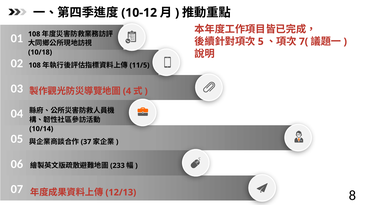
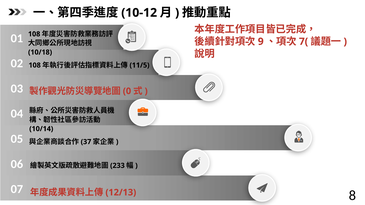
5: 5 -> 9
4: 4 -> 0
